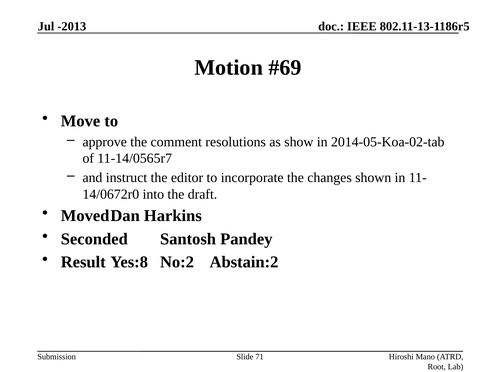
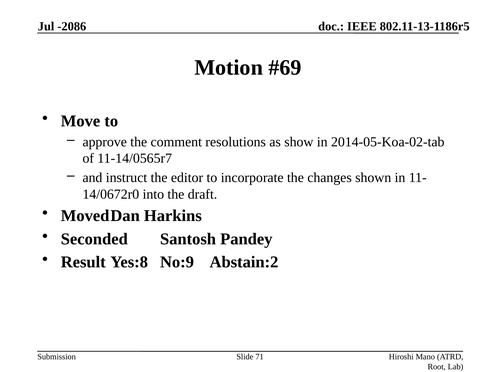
-2013: -2013 -> -2086
No:2: No:2 -> No:9
